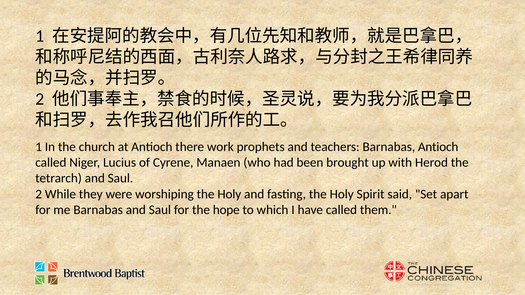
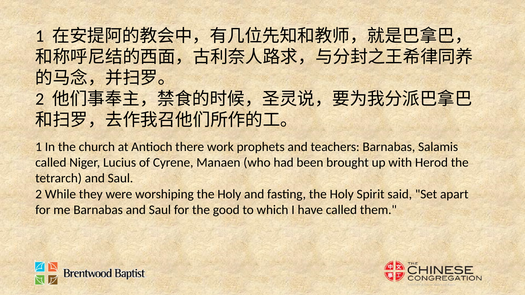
Barnabas Antioch: Antioch -> Salamis
hope: hope -> good
